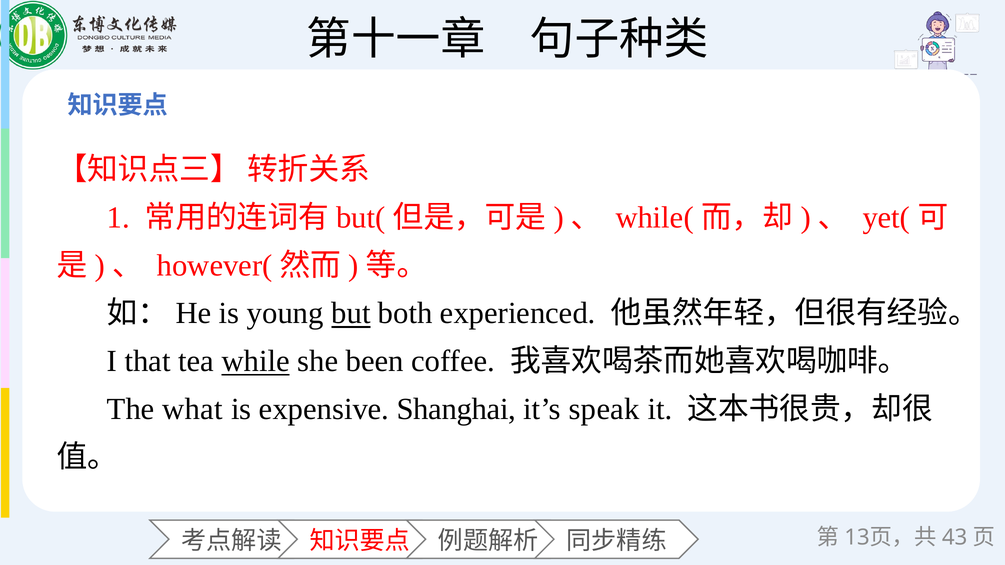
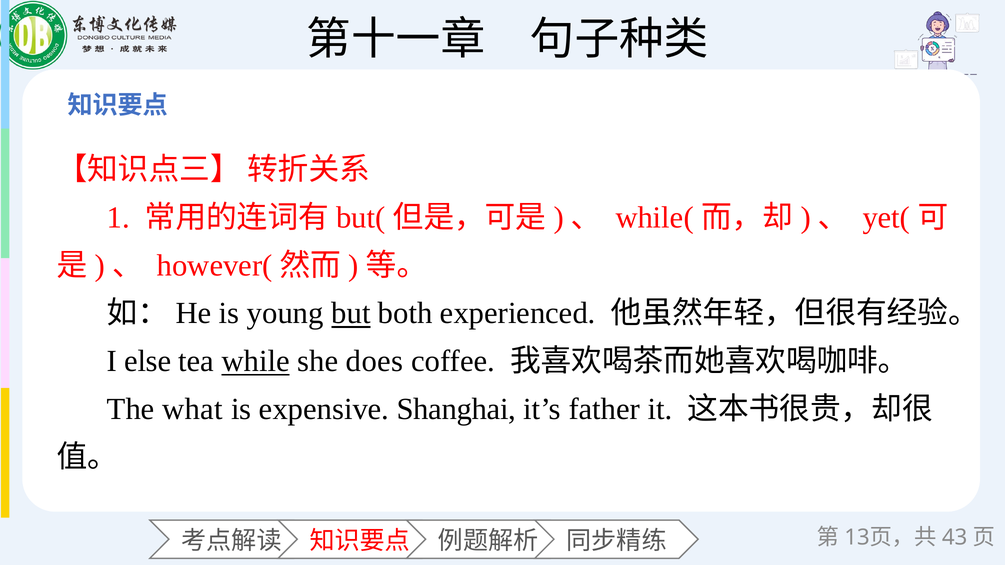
that: that -> else
been: been -> does
speak: speak -> father
